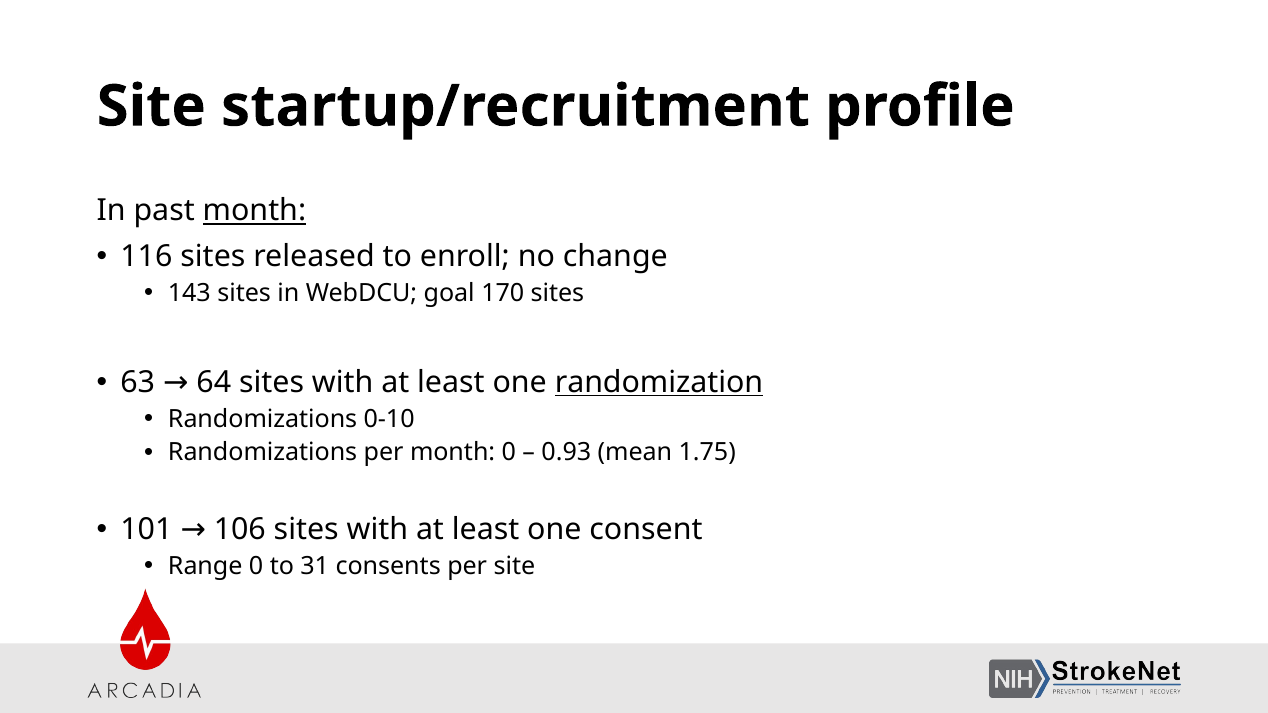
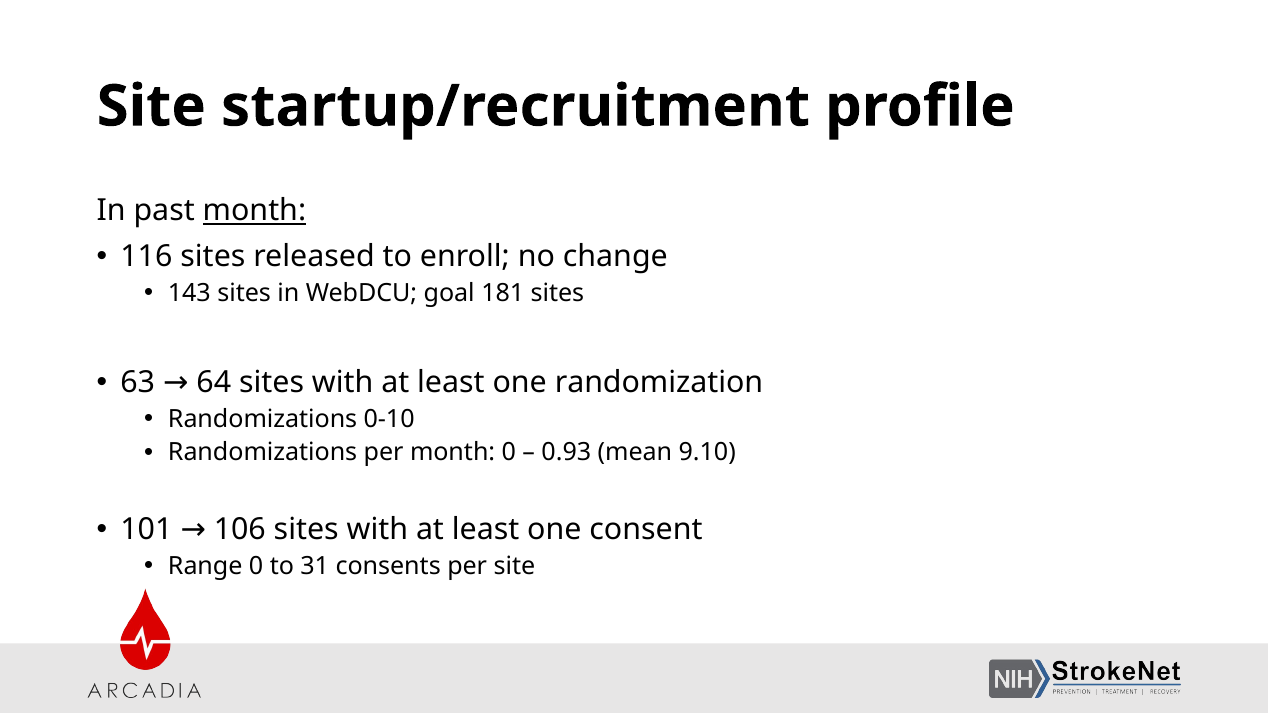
170: 170 -> 181
randomization underline: present -> none
1.75: 1.75 -> 9.10
